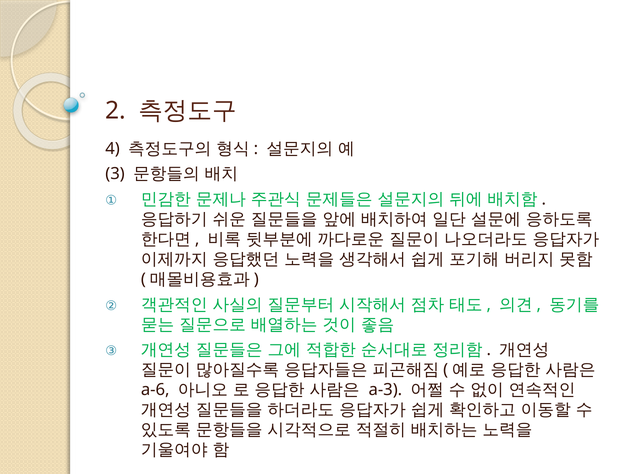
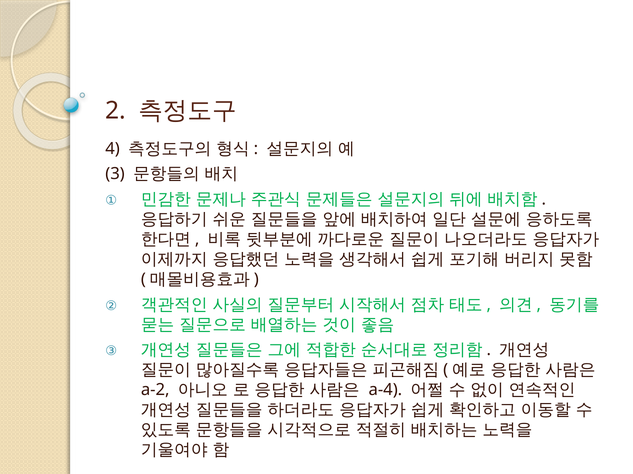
a-6: a-6 -> a-2
a-3: a-3 -> a-4
